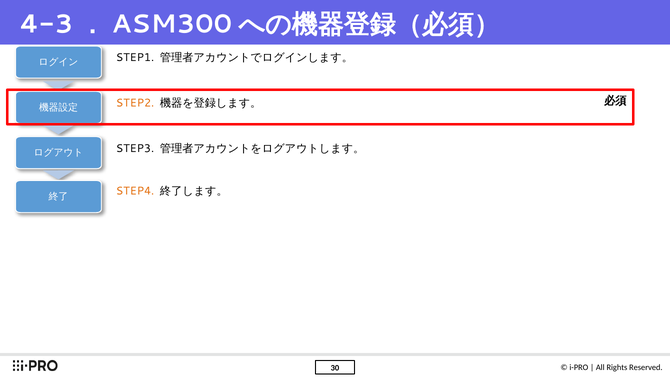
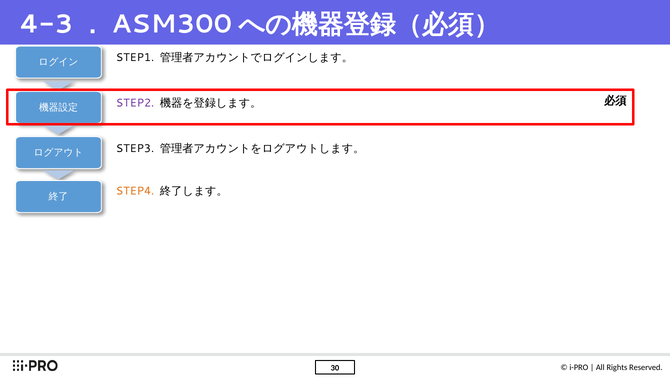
STEP2 colour: orange -> purple
